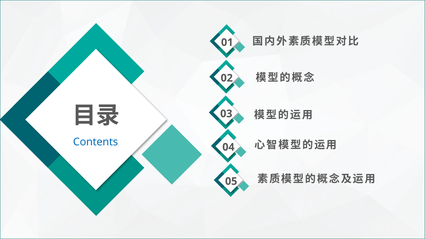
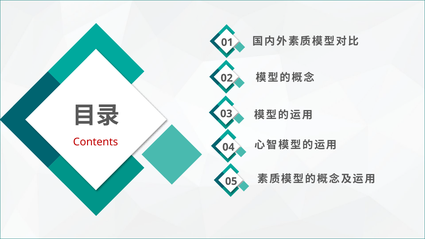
Contents colour: blue -> red
